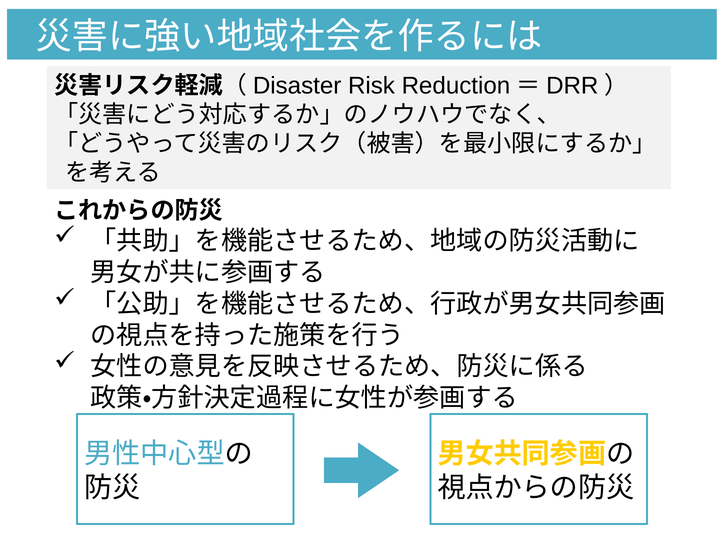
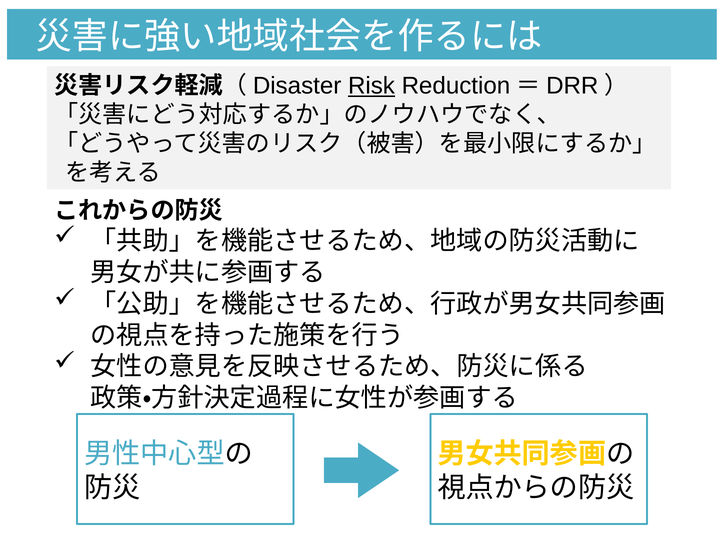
Risk underline: none -> present
